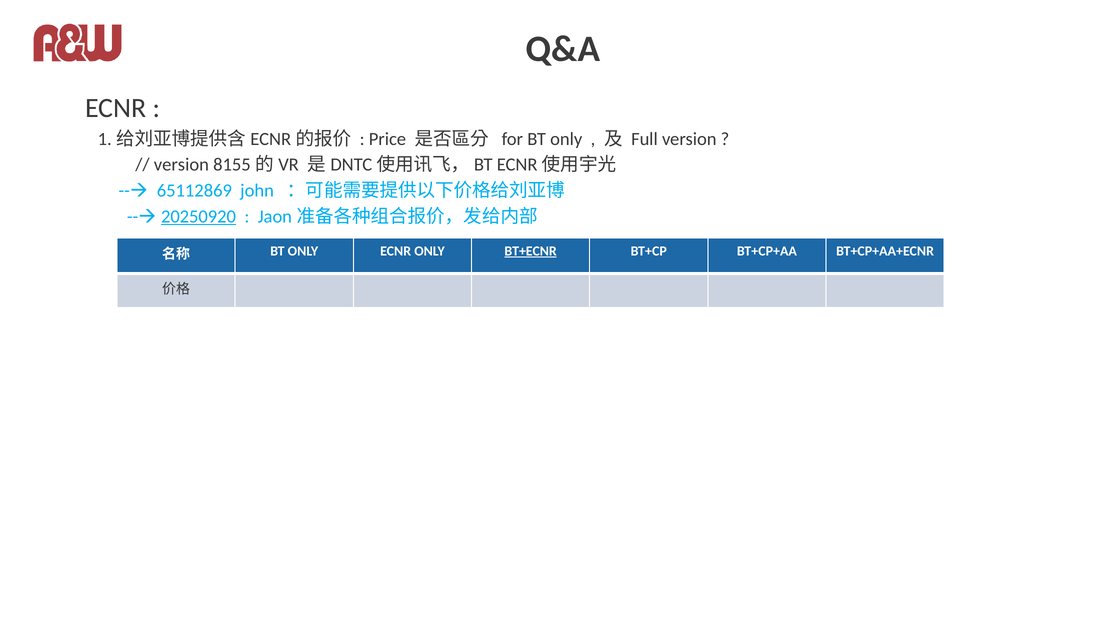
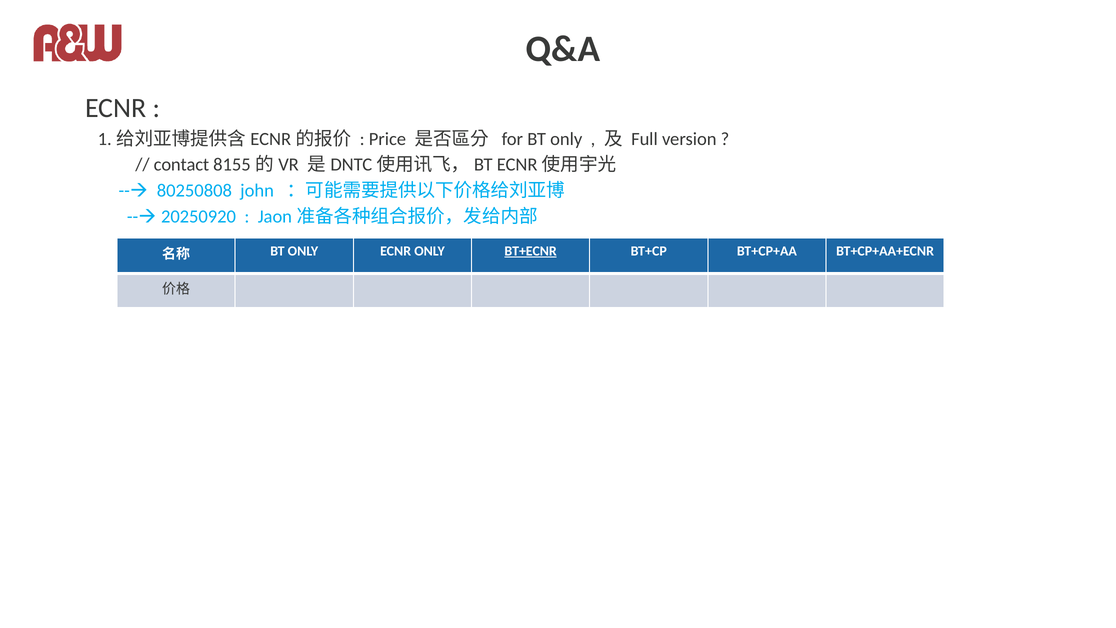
version at (181, 165): version -> contact
65112869: 65112869 -> 80250808
20250920 underline: present -> none
